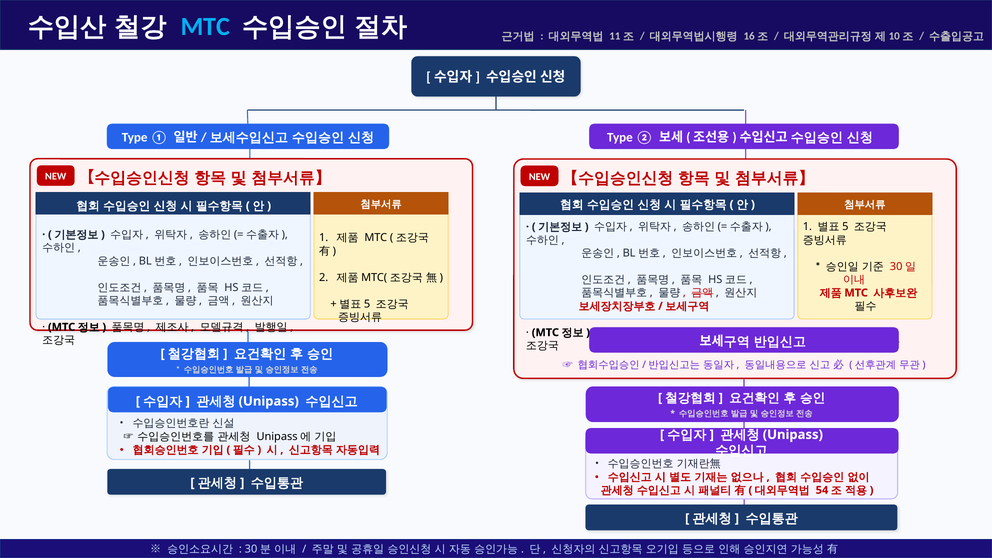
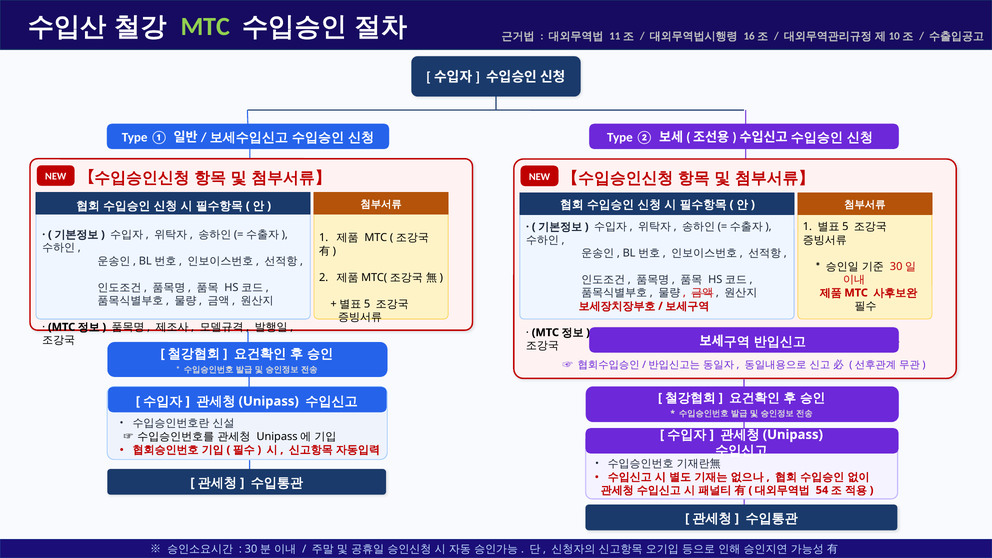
MTC at (205, 27) colour: light blue -> light green
